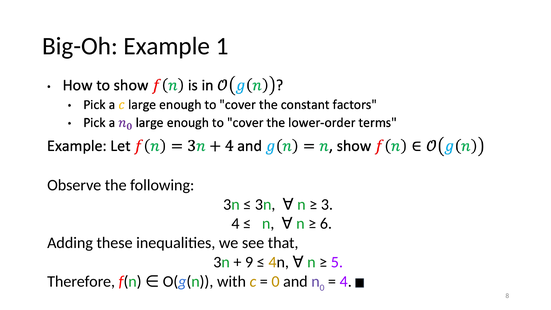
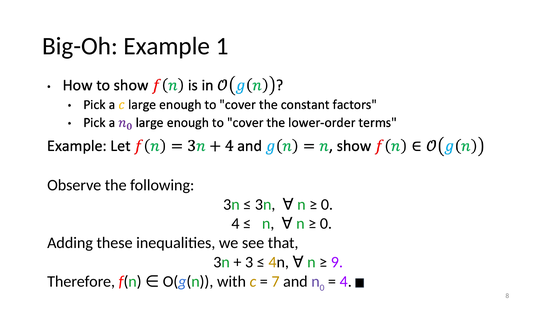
3 at (327, 204): 3 -> 0
6 at (326, 224): 6 -> 0
9: 9 -> 3
5: 5 -> 9
0 at (275, 282): 0 -> 7
